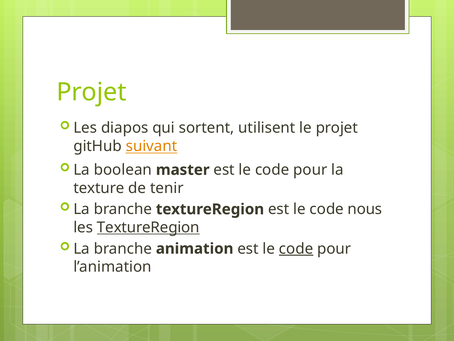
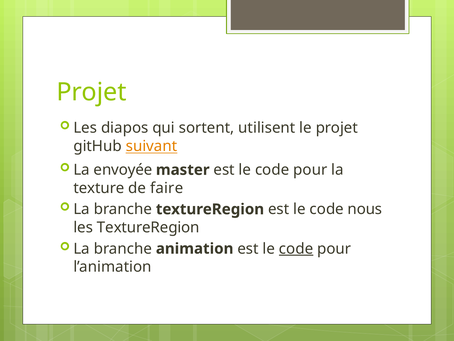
boolean: boolean -> envoyée
tenir: tenir -> faire
TextureRegion at (148, 227) underline: present -> none
